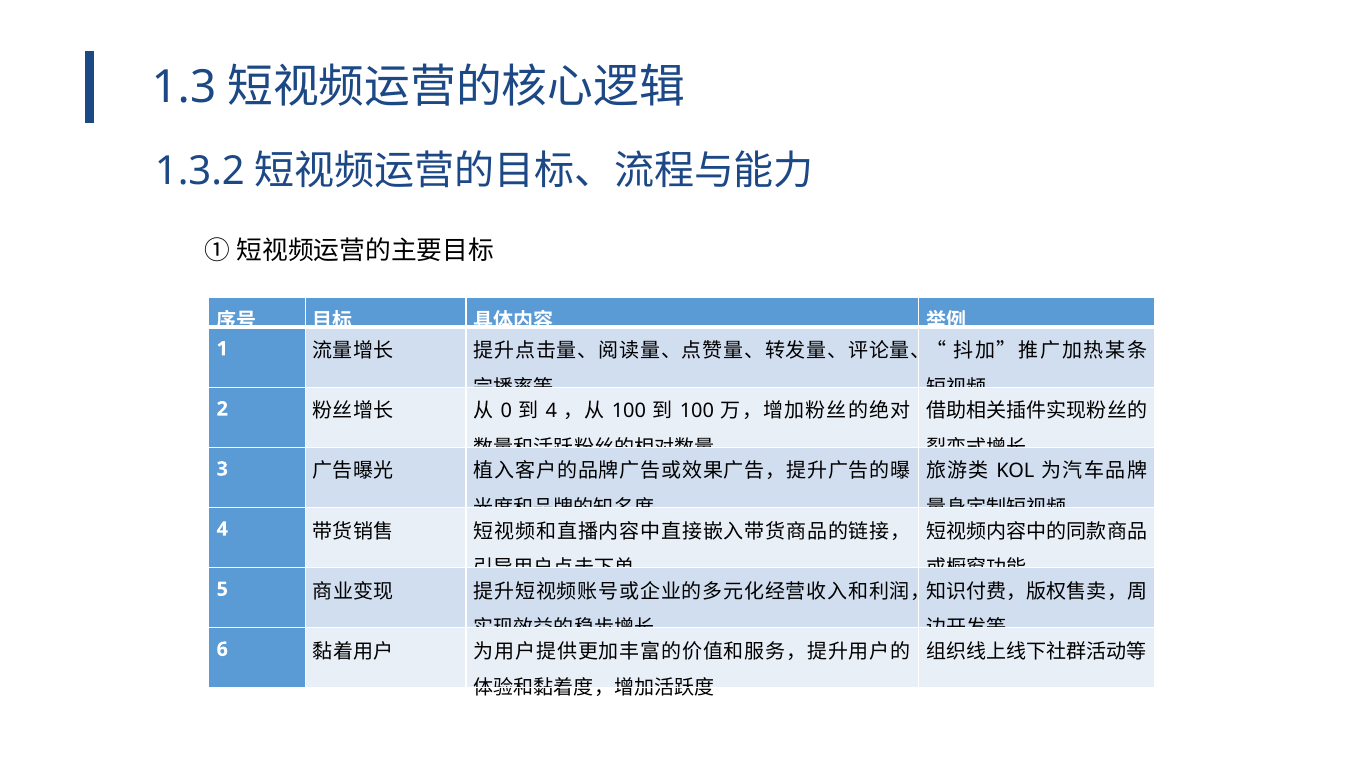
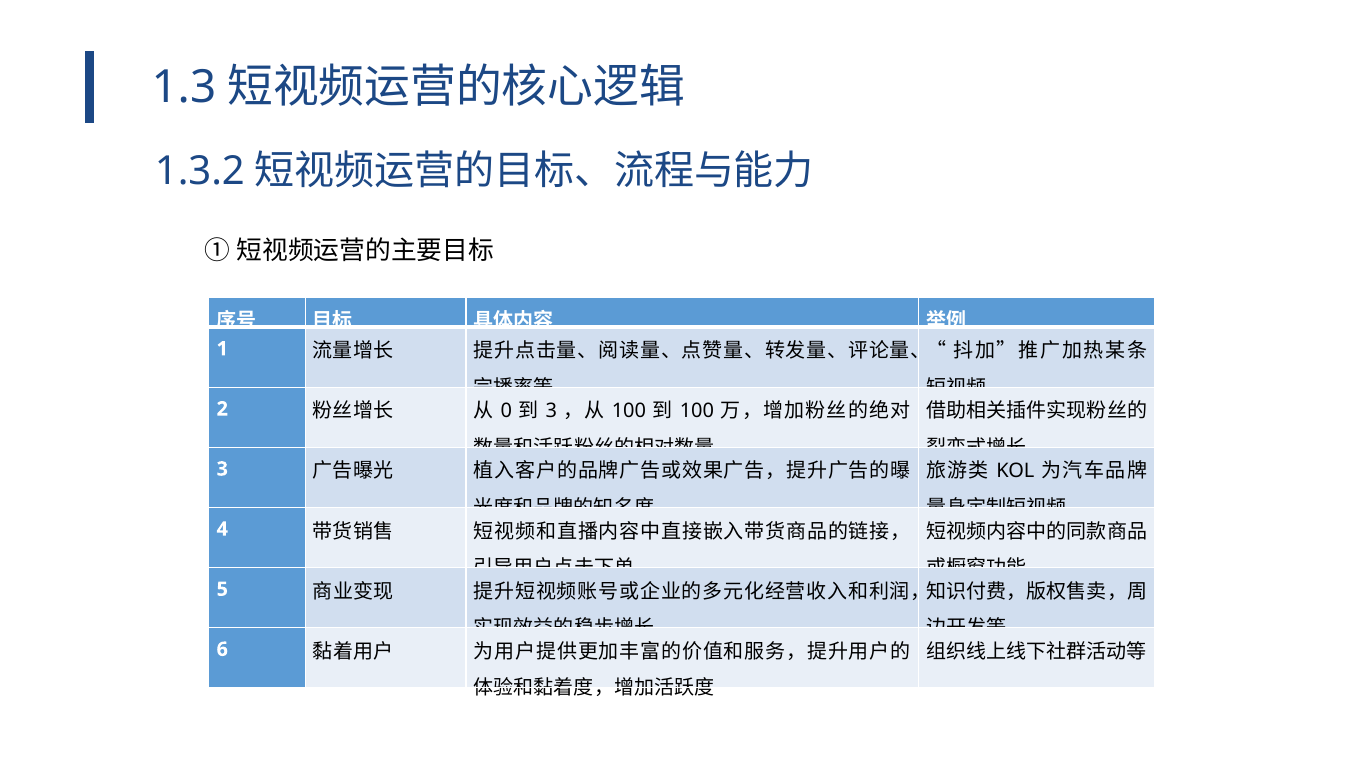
4 at (551, 411): 4 -> 3
